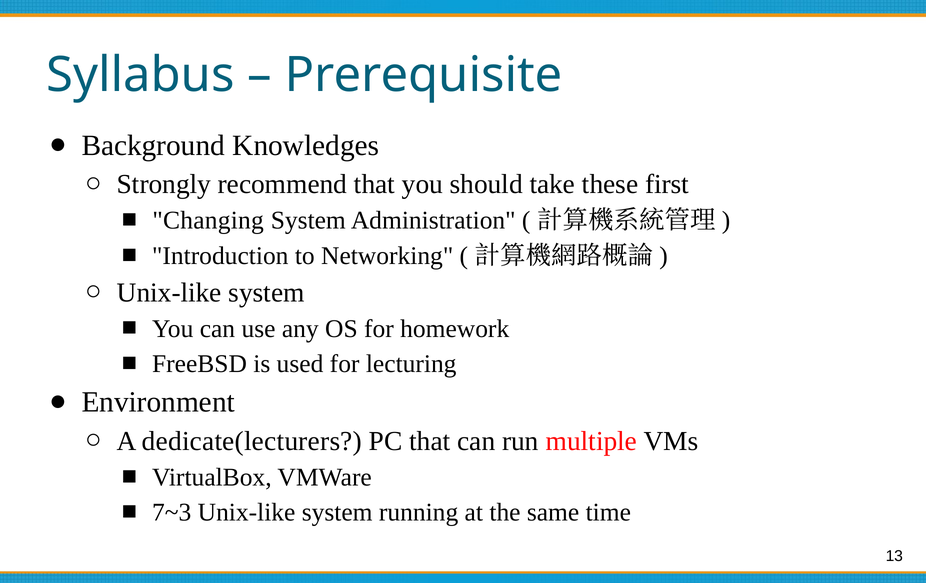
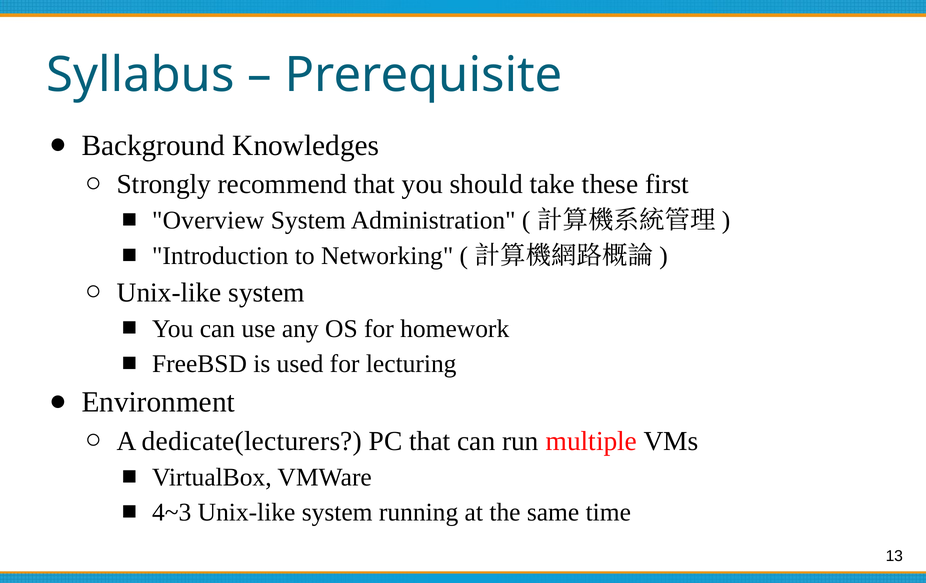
Changing: Changing -> Overview
7~3: 7~3 -> 4~3
